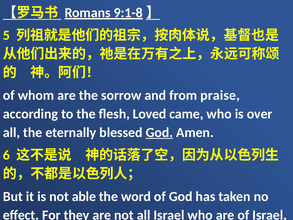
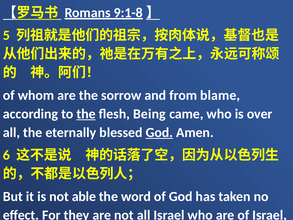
praise: praise -> blame
the at (86, 114) underline: none -> present
Loved: Loved -> Being
